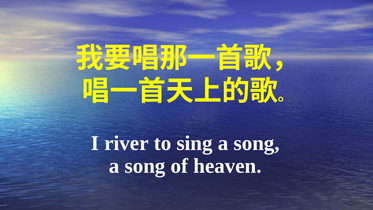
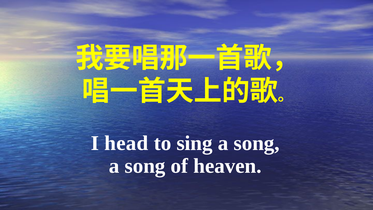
river: river -> head
